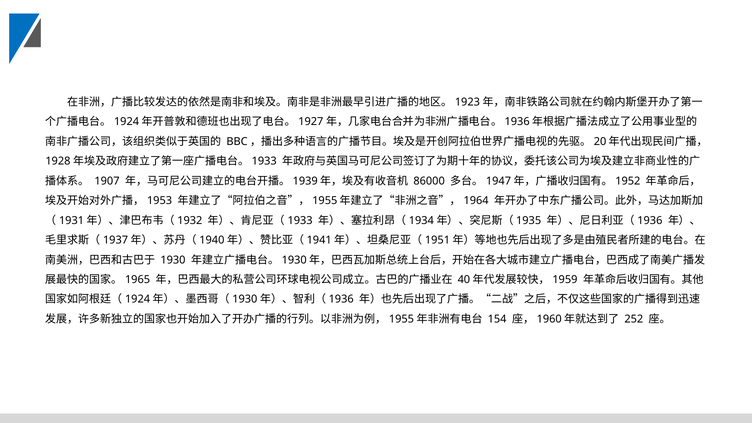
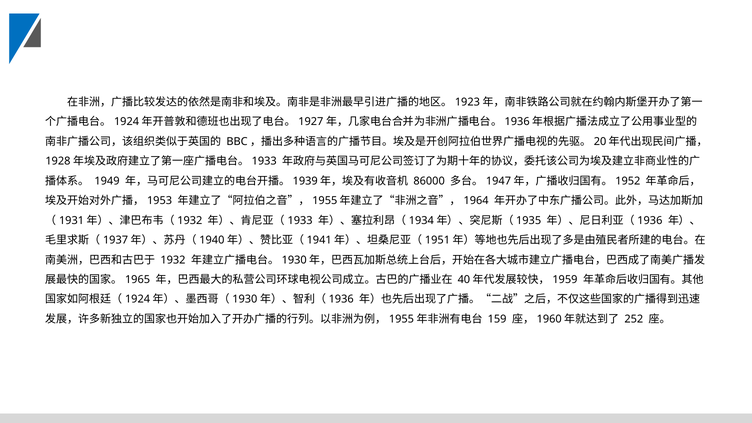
1907: 1907 -> 1949
1930: 1930 -> 1932
154: 154 -> 159
